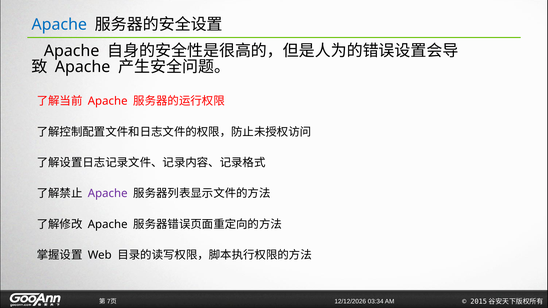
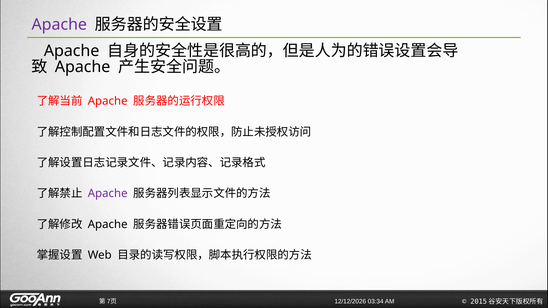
Apache at (59, 24) colour: blue -> purple
